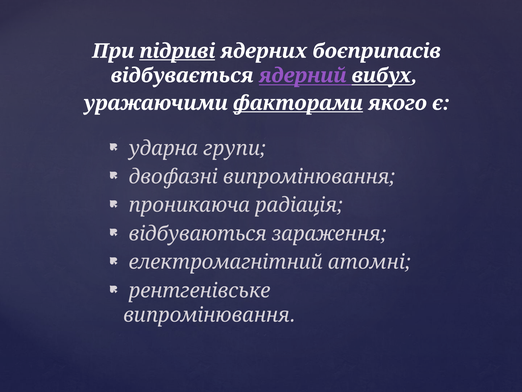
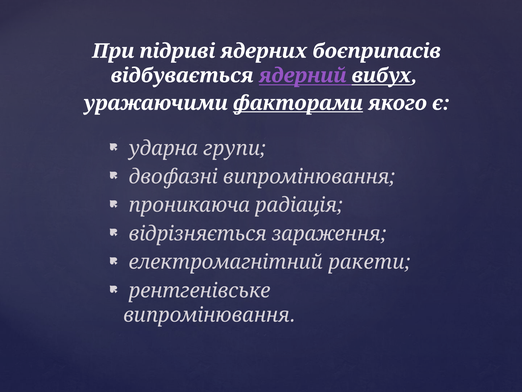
підриві underline: present -> none
відбуваються: відбуваються -> відрізняється
атомні: атомні -> ракети
